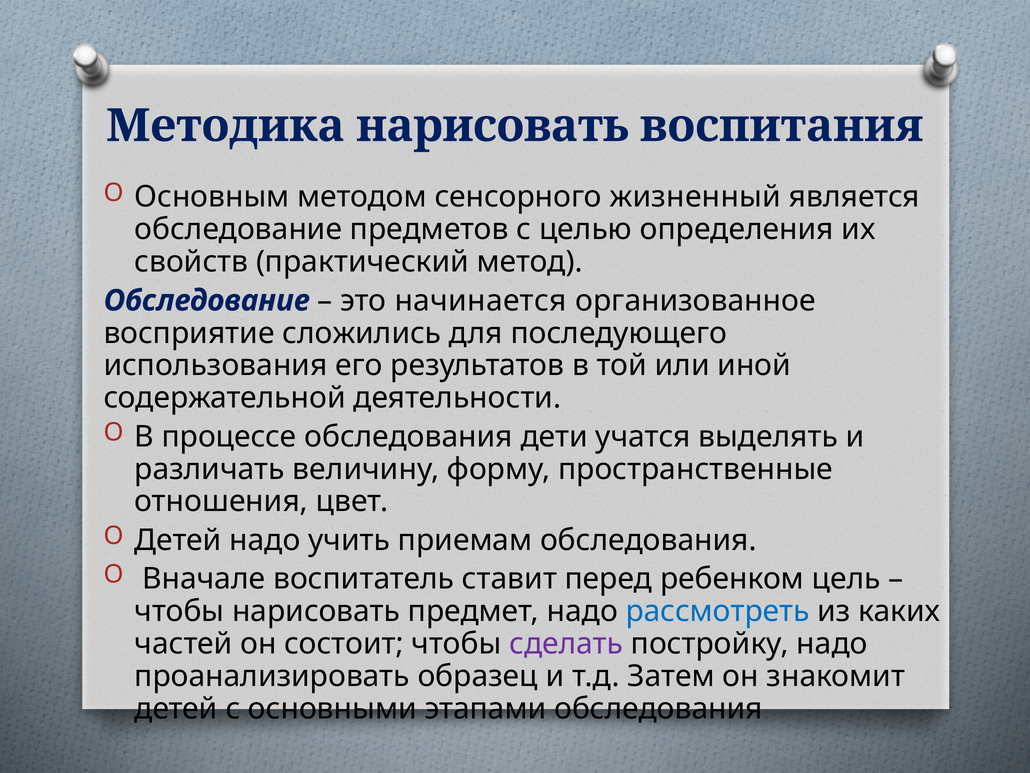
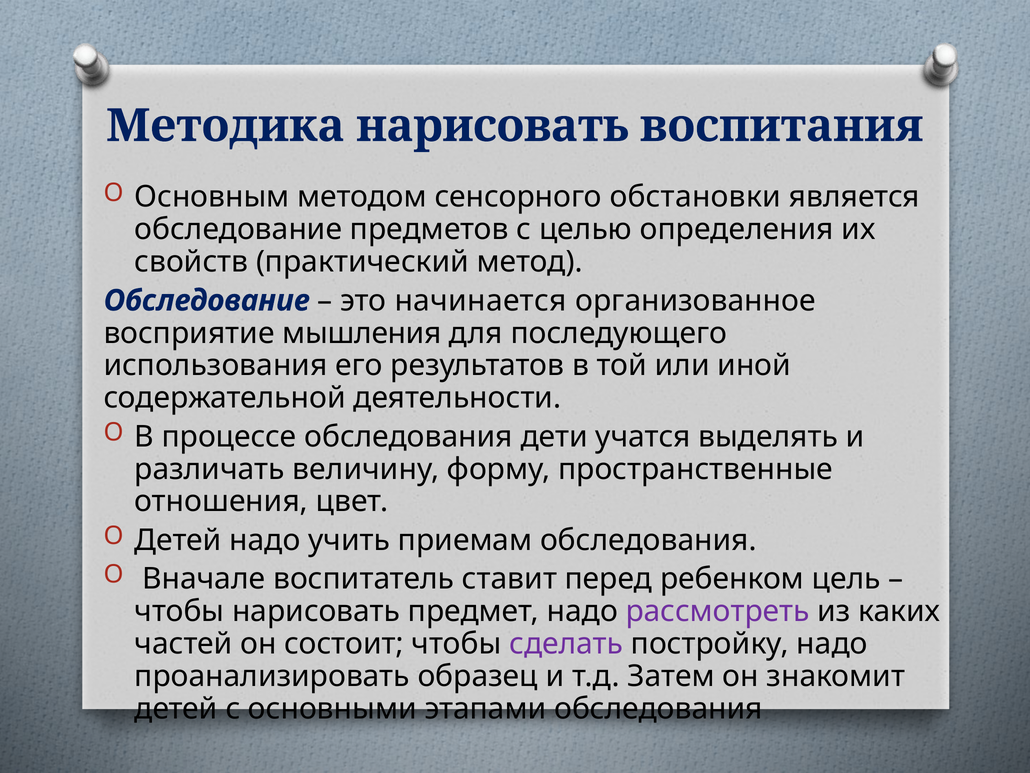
жизненный: жизненный -> обстановки
сложились: сложились -> мышления
рассмотреть colour: blue -> purple
